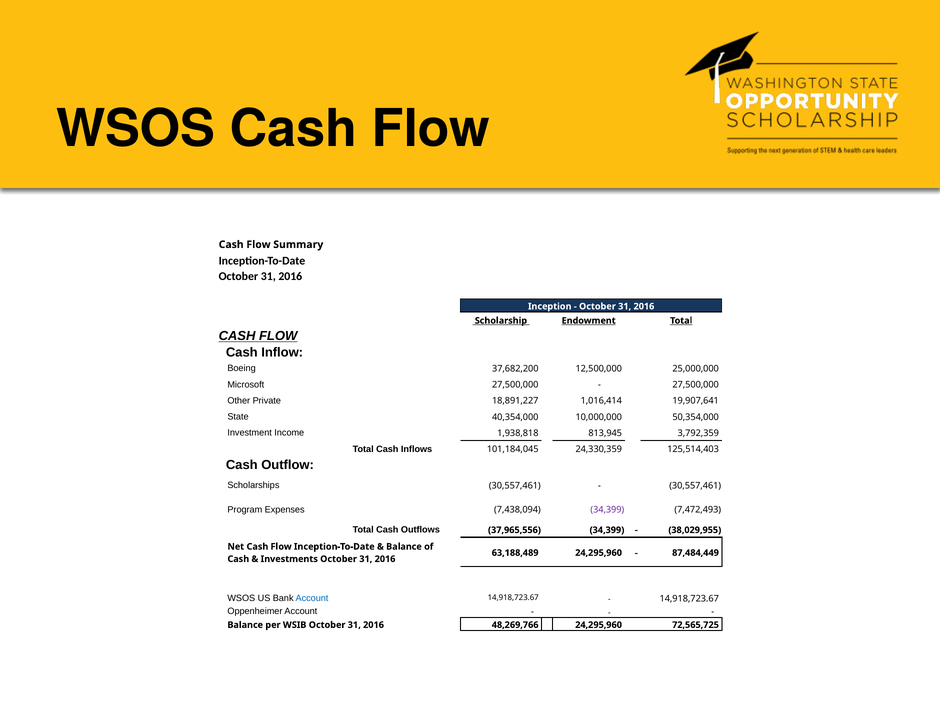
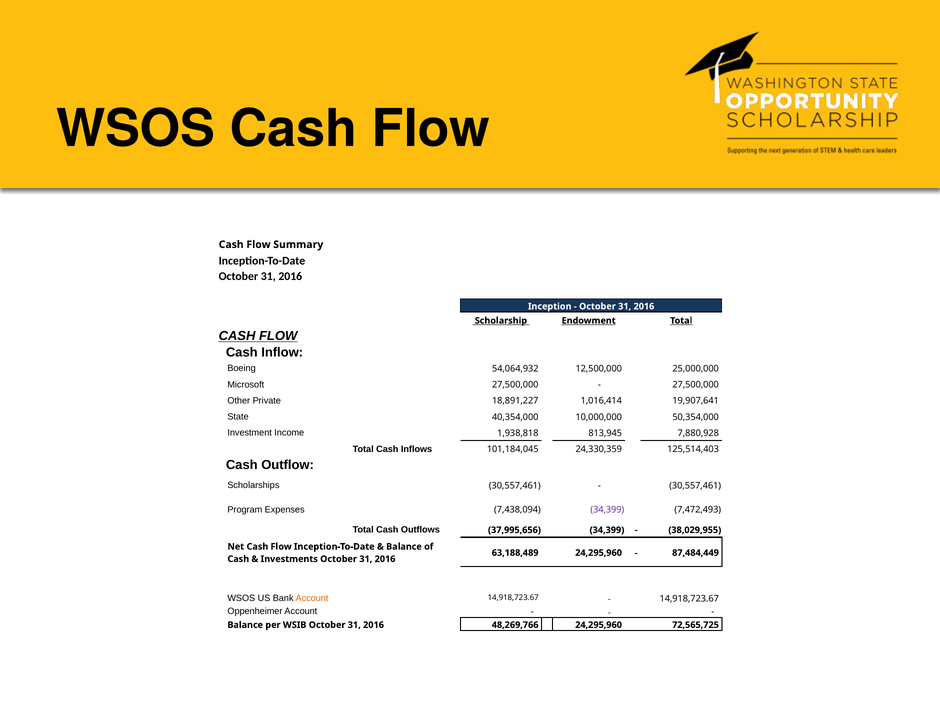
37,682,200: 37,682,200 -> 54,064,932
3,792,359: 3,792,359 -> 7,880,928
37,965,556: 37,965,556 -> 37,995,656
Account at (312, 598) colour: blue -> orange
